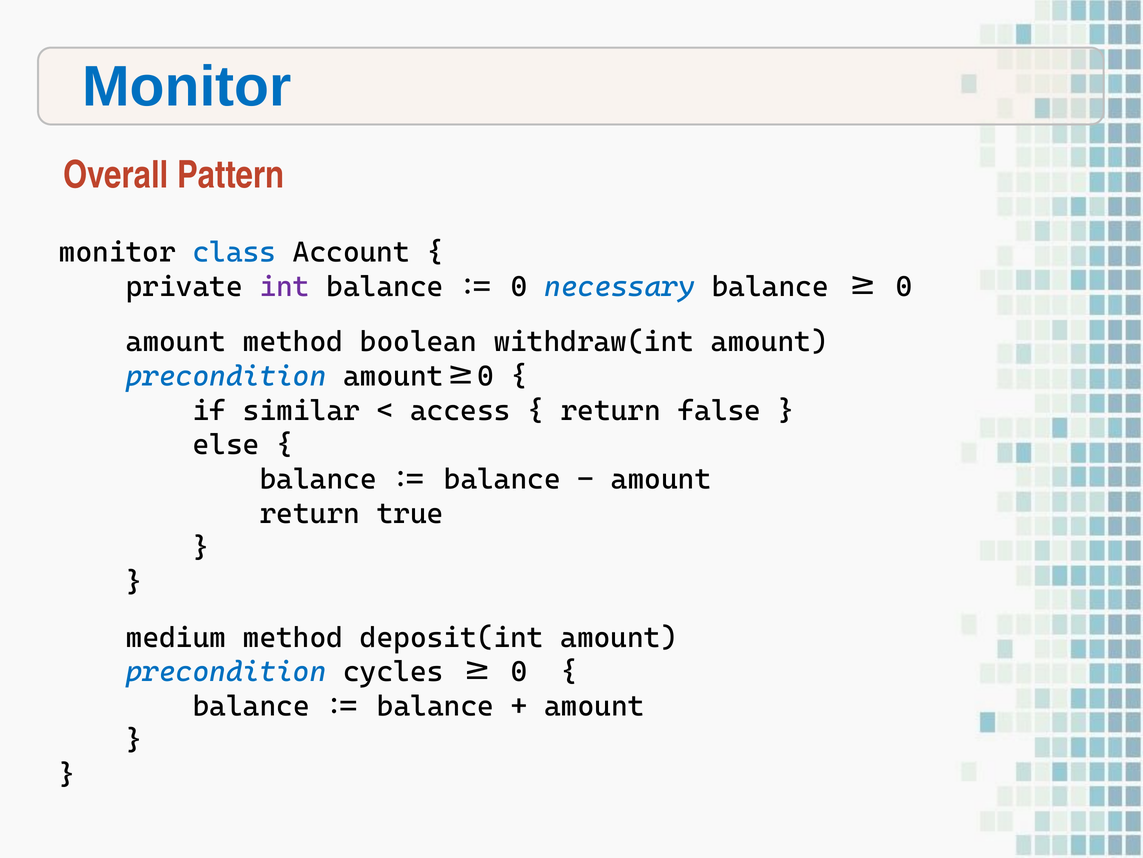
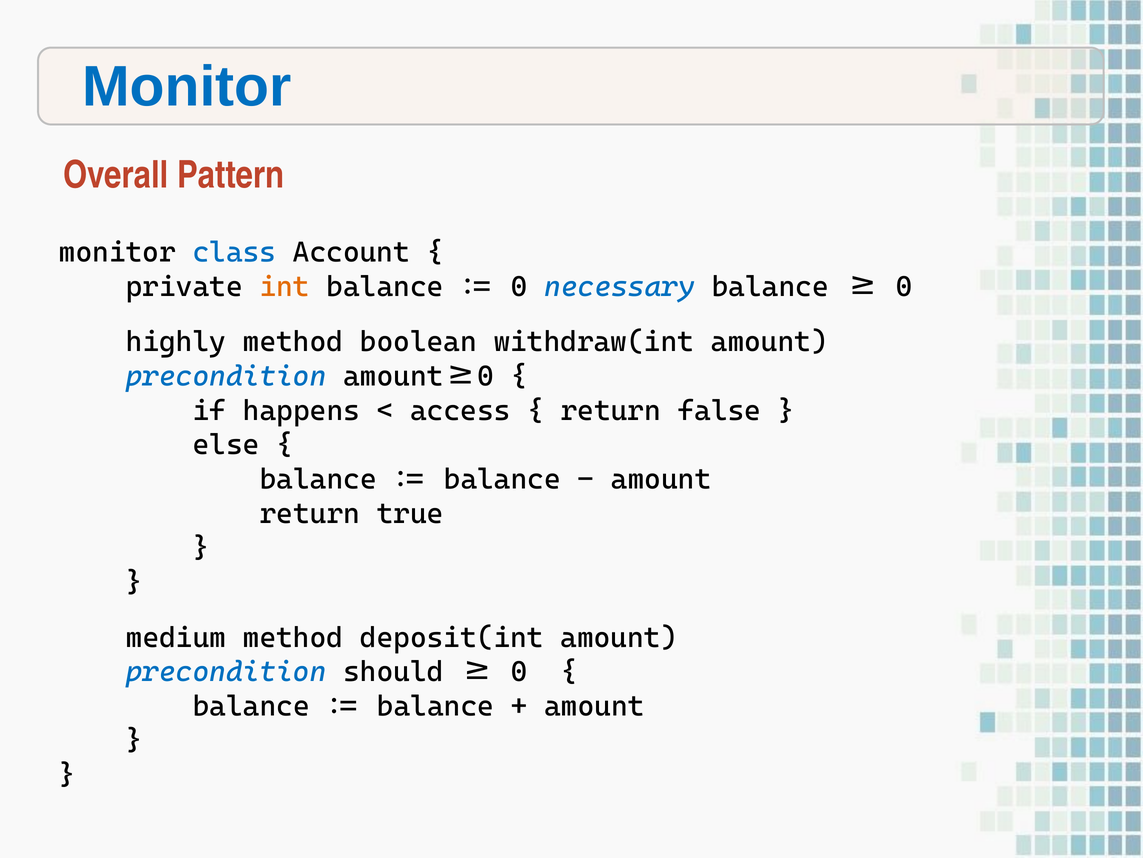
int colour: purple -> orange
amount at (176, 342): amount -> highly
similar: similar -> happens
cycles: cycles -> should
